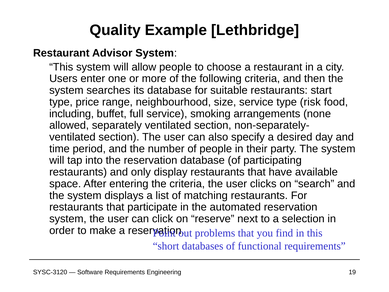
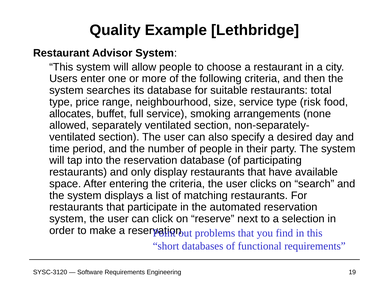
start: start -> total
including: including -> allocates
